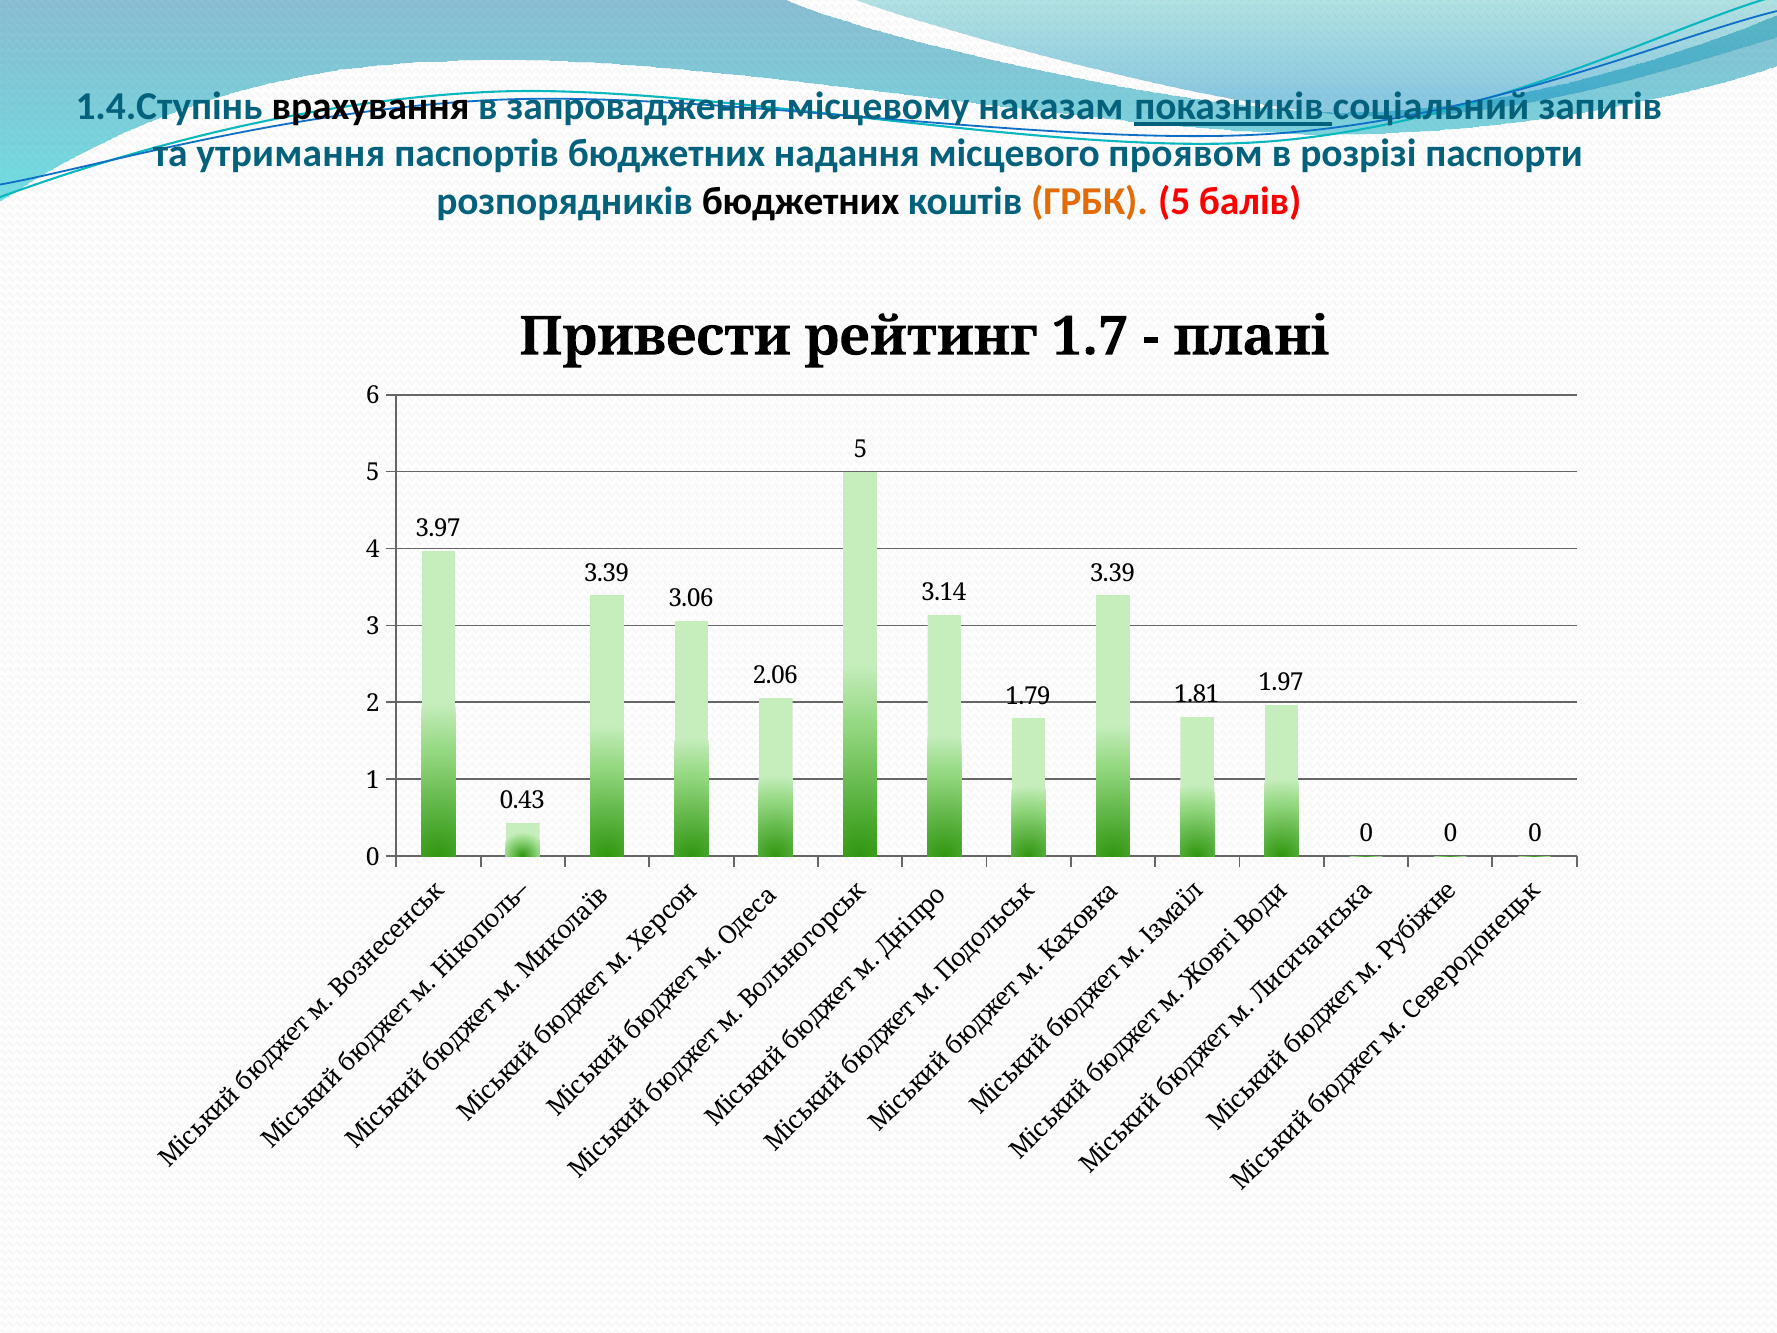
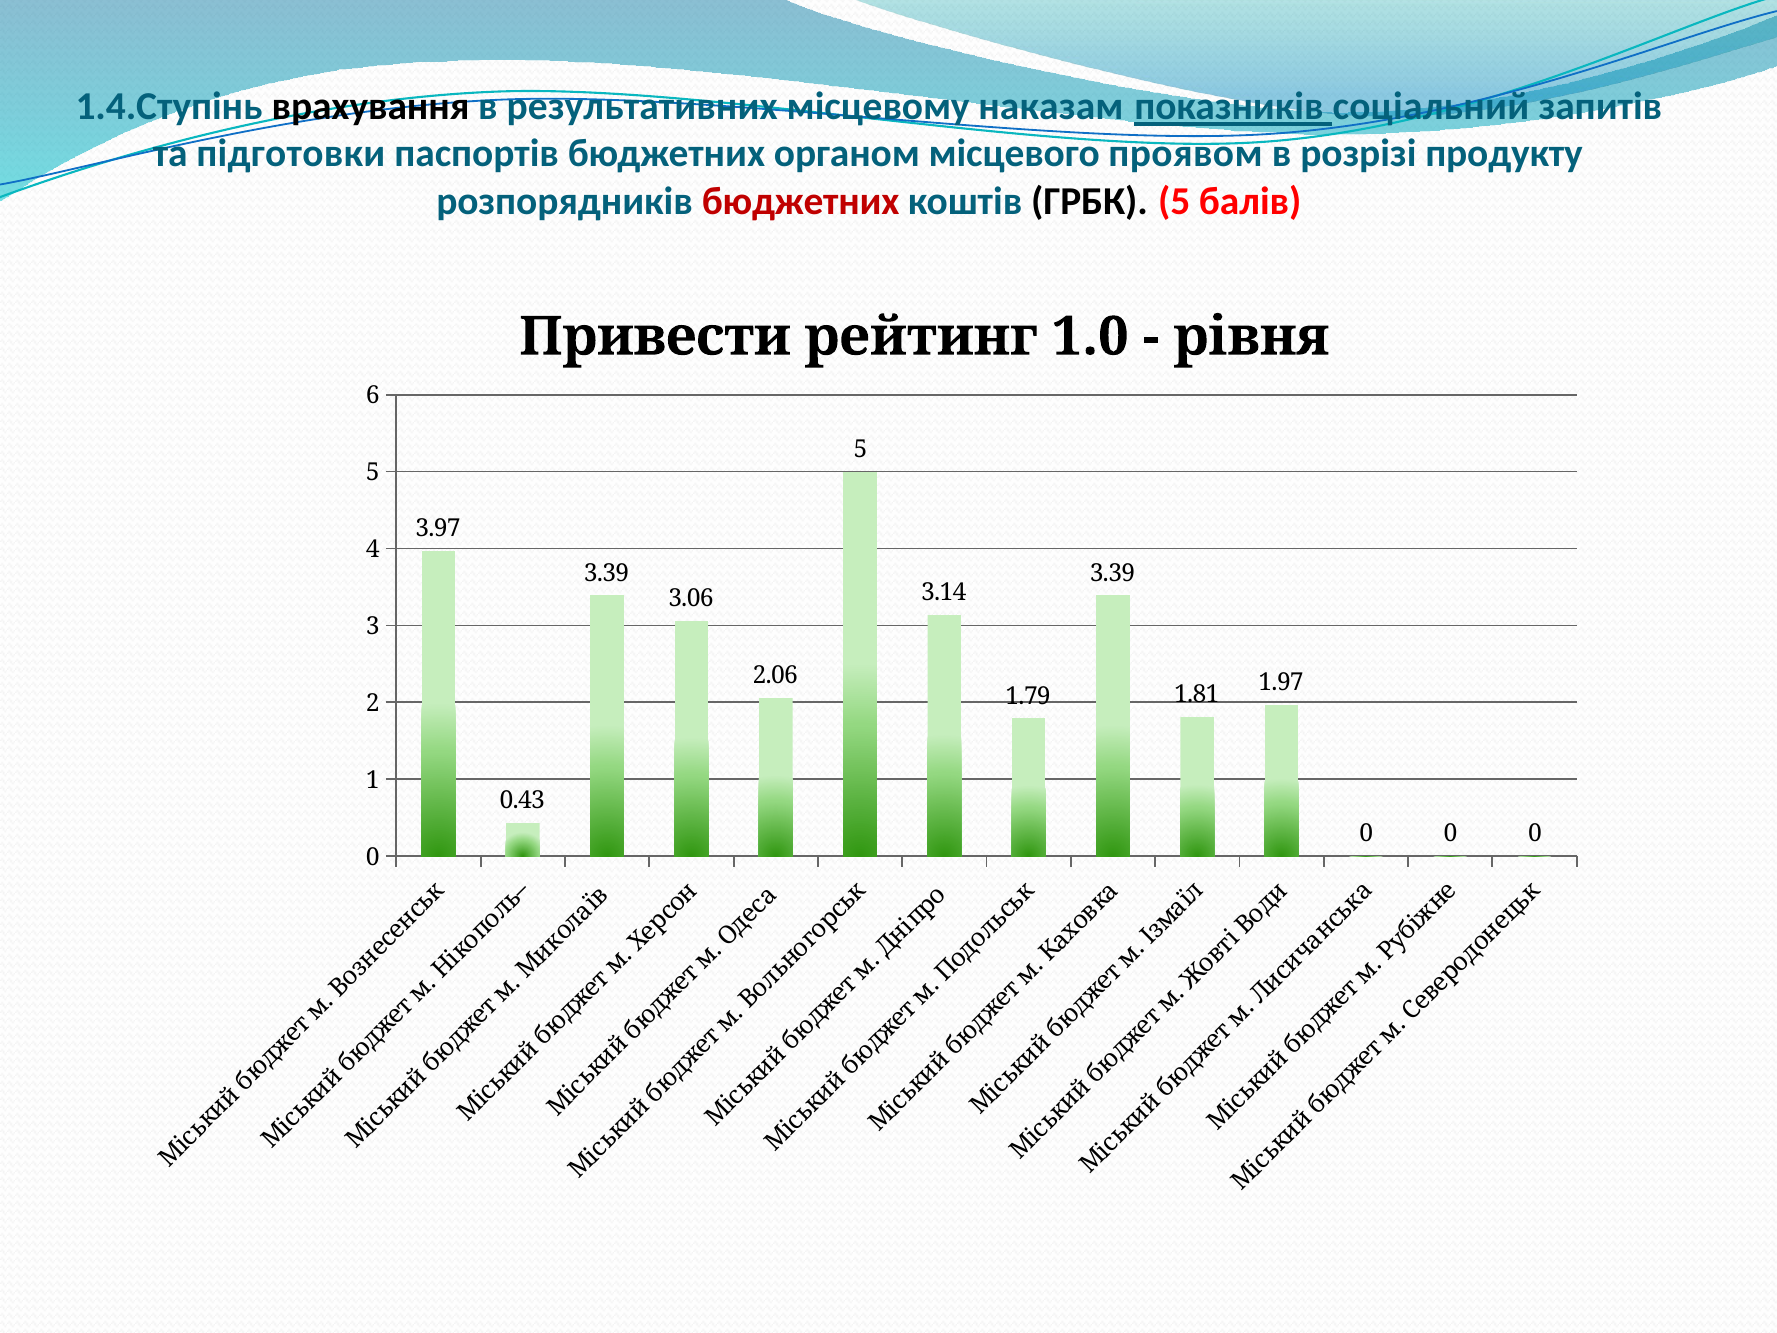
запровадження: запровадження -> результативних
утримання: утримання -> підготовки
надання: надання -> органом
паспорти: паспорти -> продукту
бюджетних at (801, 201) colour: black -> red
ГРБК colour: orange -> black
1.7: 1.7 -> 1.0
плані: плані -> рівня
